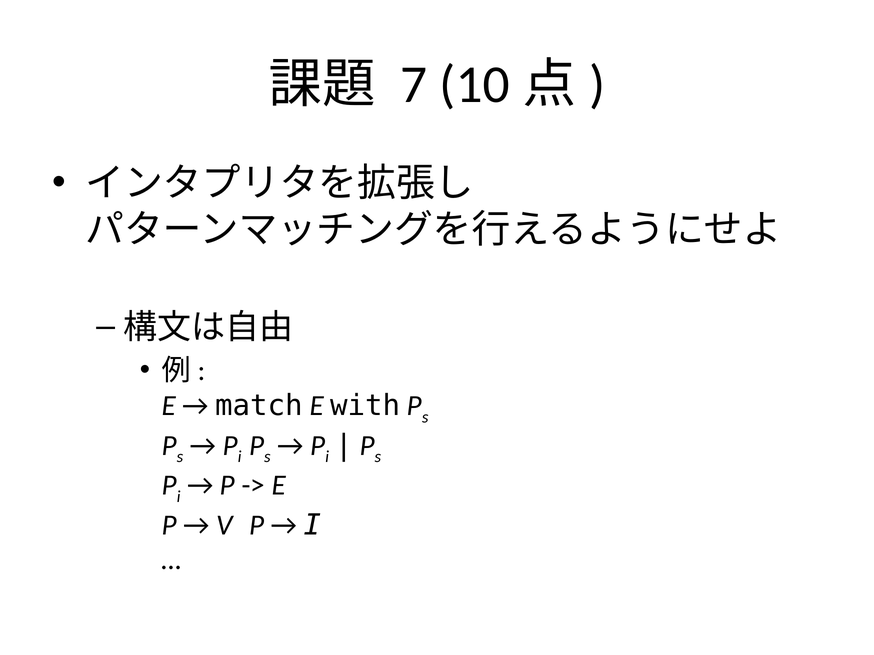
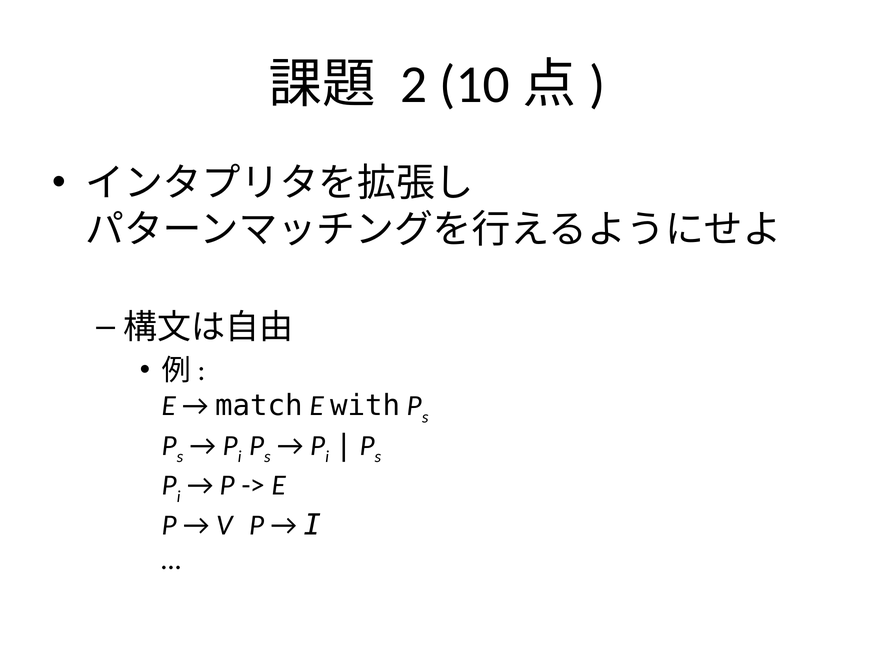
7: 7 -> 2
